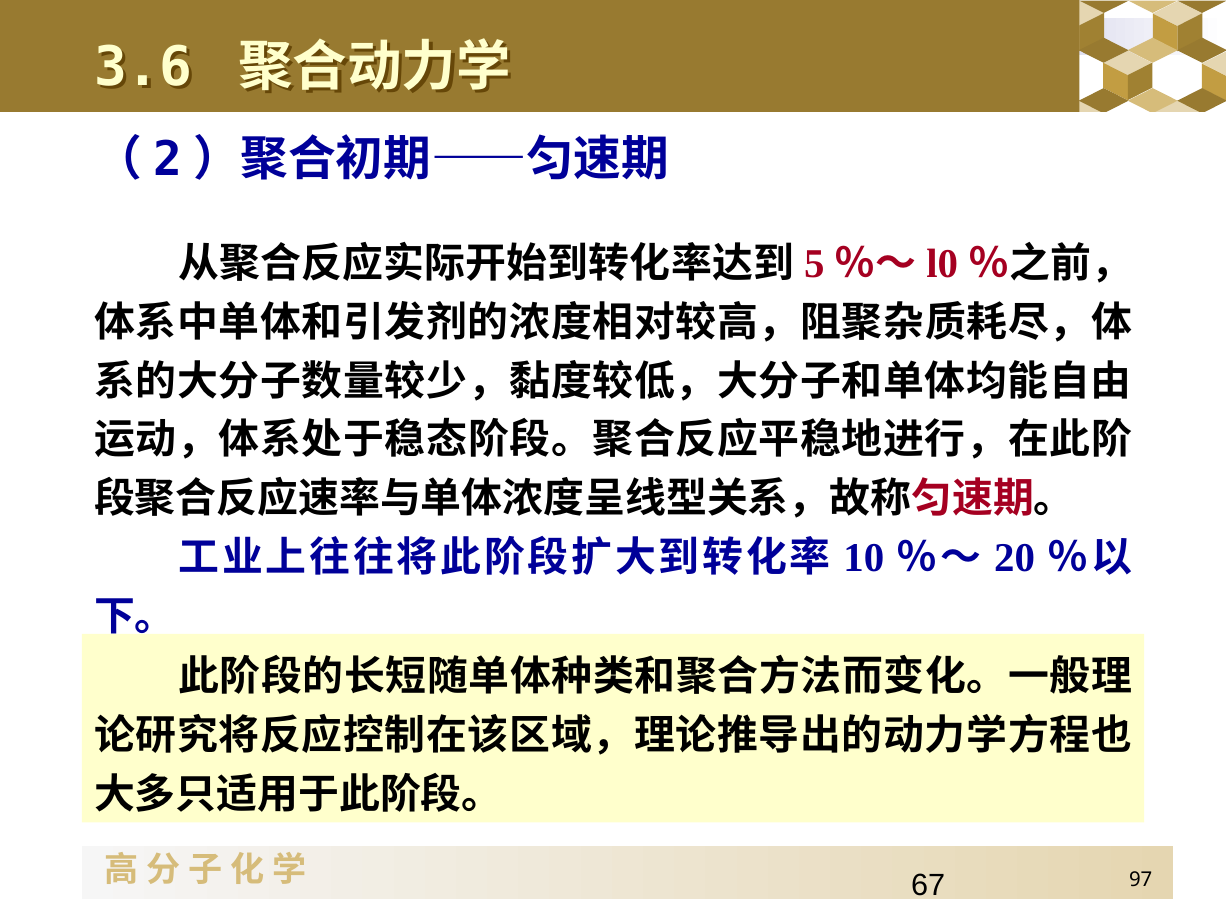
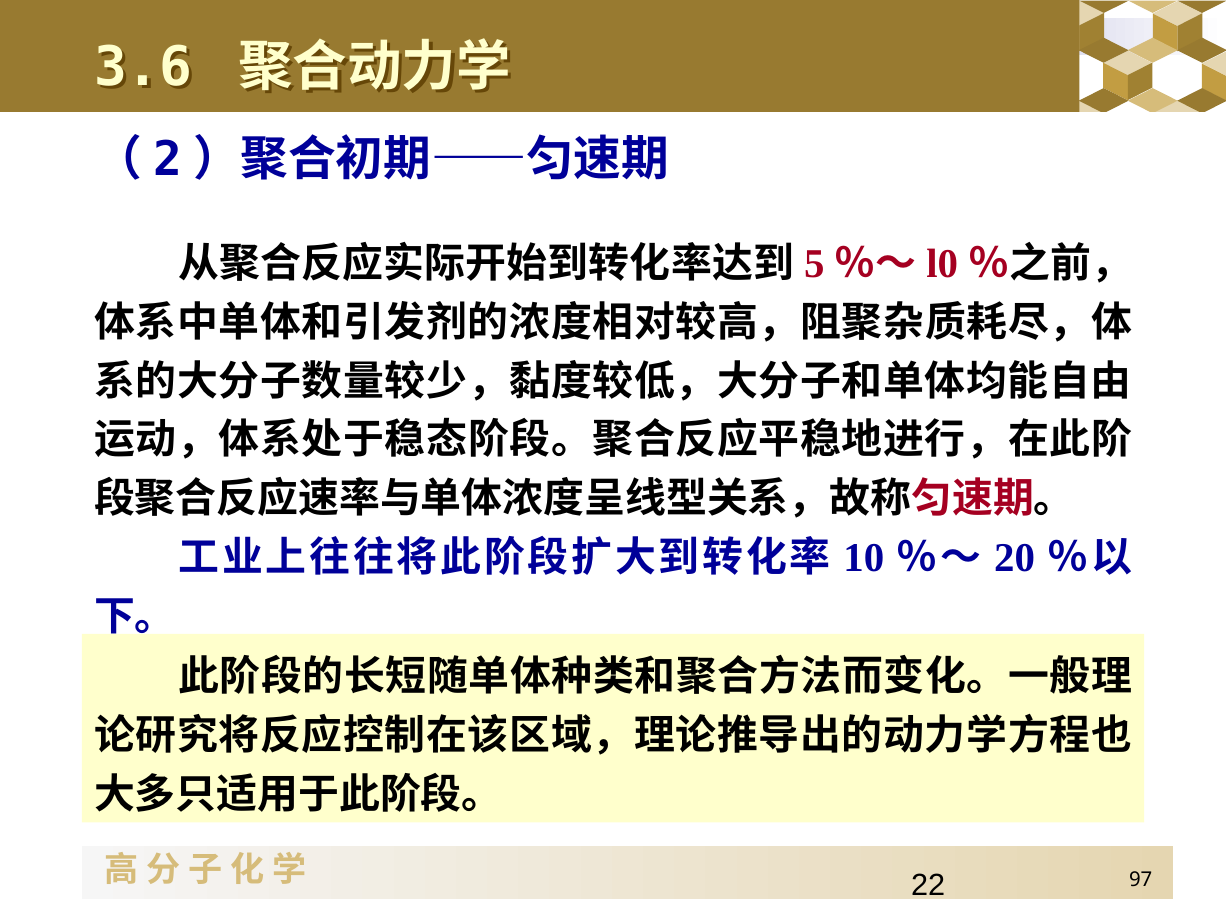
67: 67 -> 22
